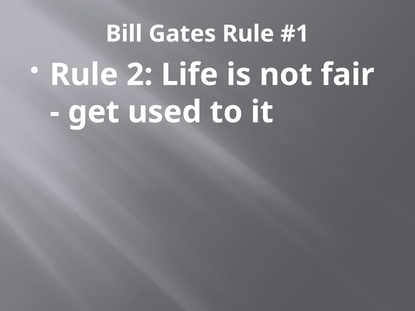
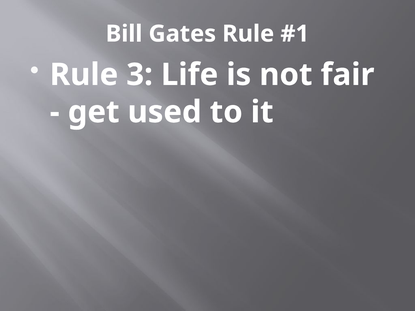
2: 2 -> 3
